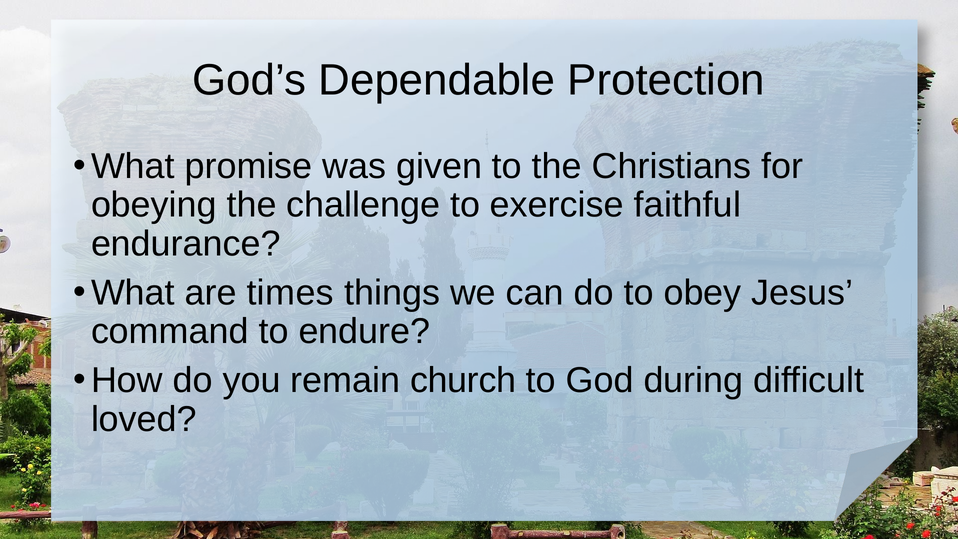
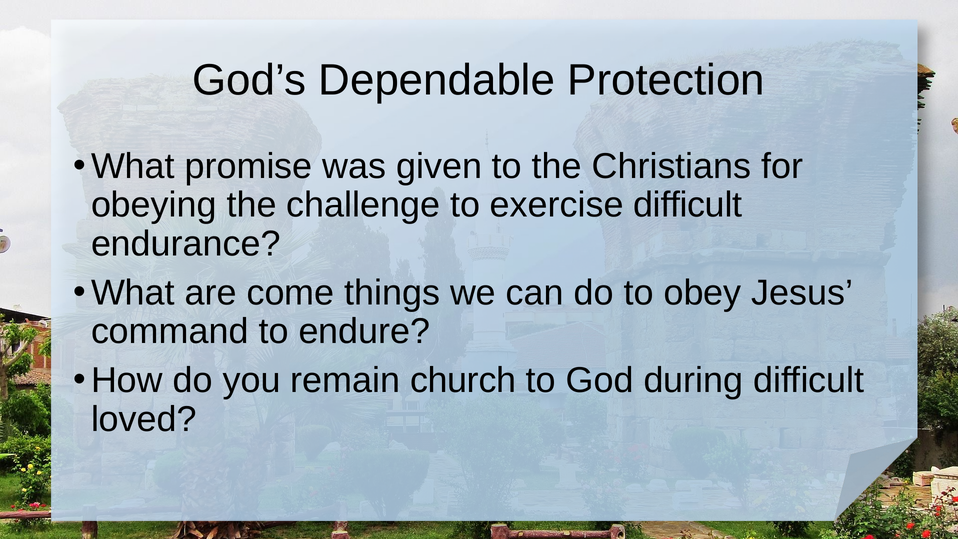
exercise faithful: faithful -> difficult
times: times -> come
